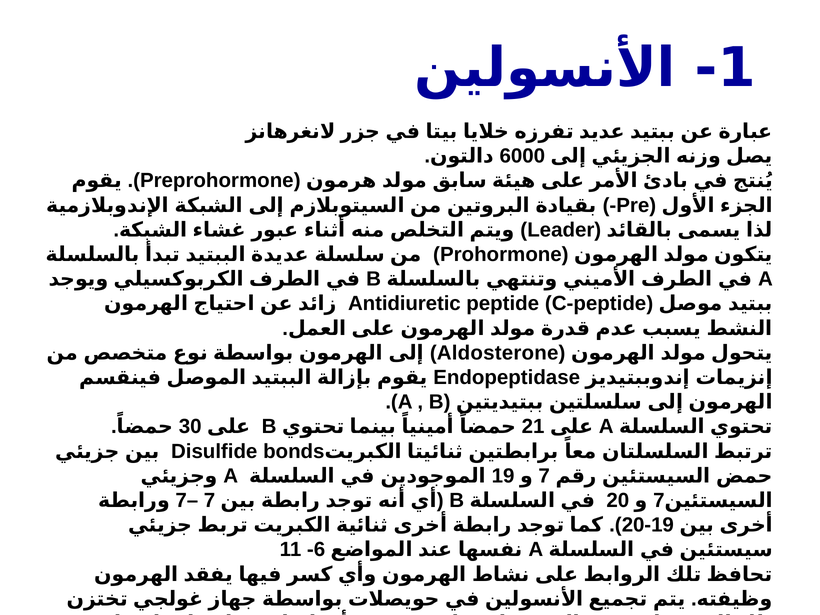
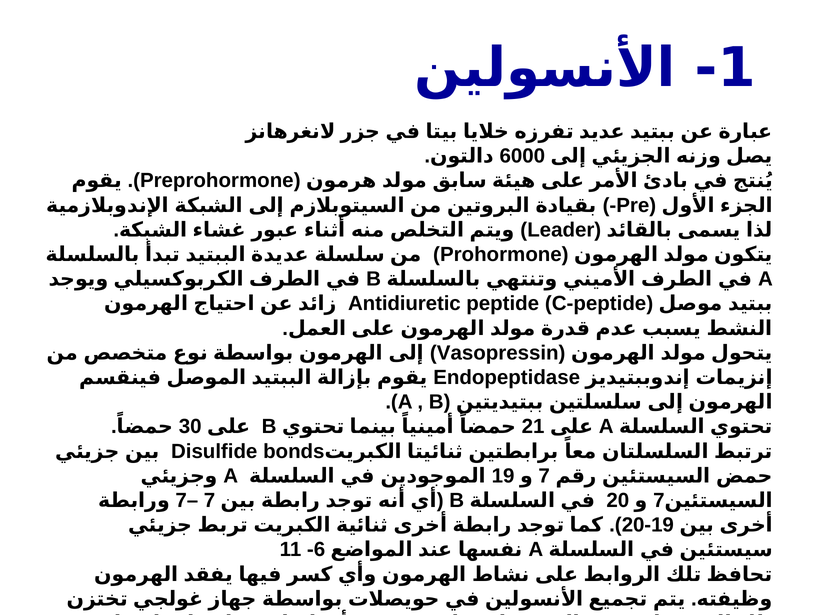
Aldosterone: Aldosterone -> Vasopressin
